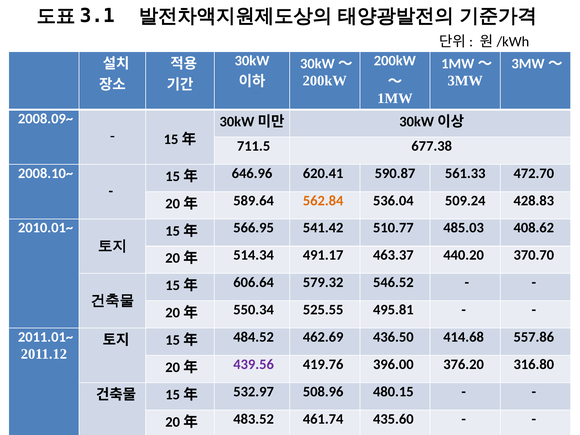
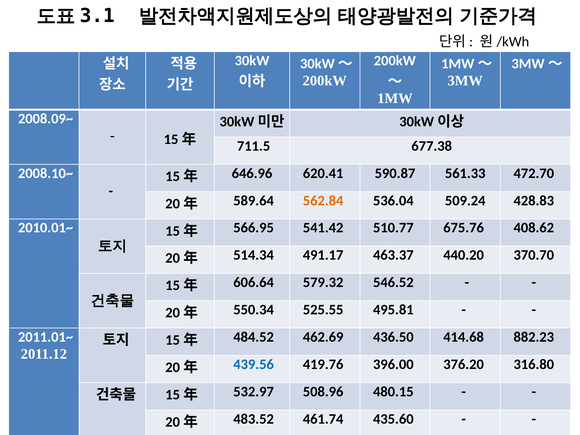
485.03: 485.03 -> 675.76
557.86: 557.86 -> 882.23
439.56 colour: purple -> blue
